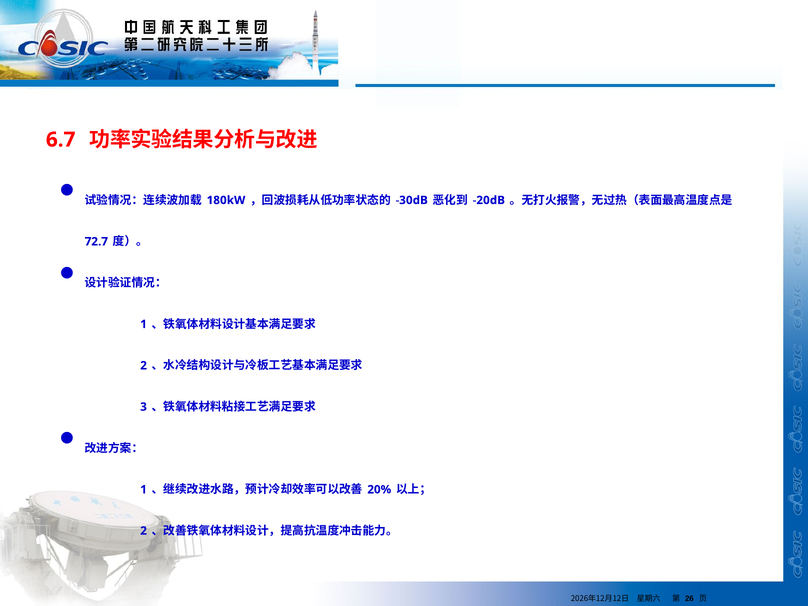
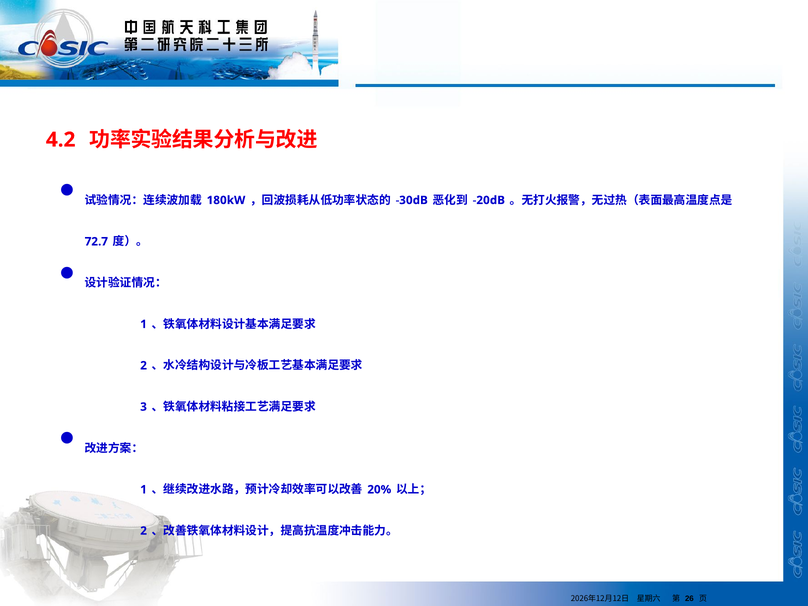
6.7: 6.7 -> 4.2
